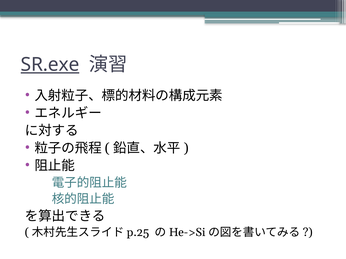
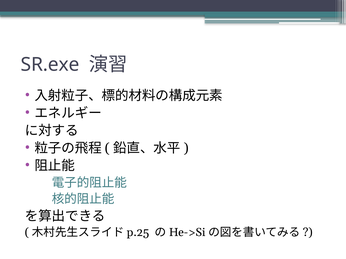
SR.exe underline: present -> none
